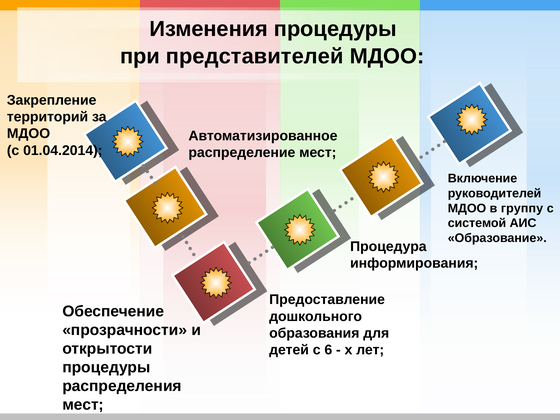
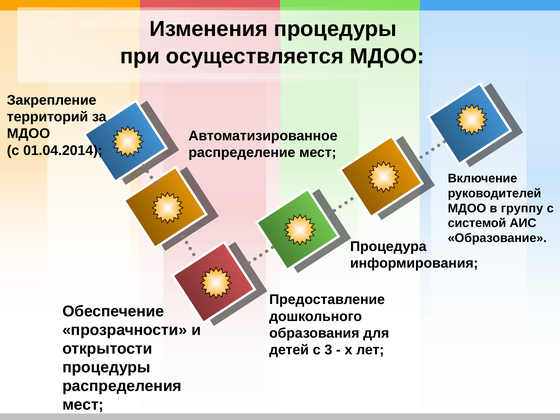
представителей: представителей -> осуществляется
6: 6 -> 3
